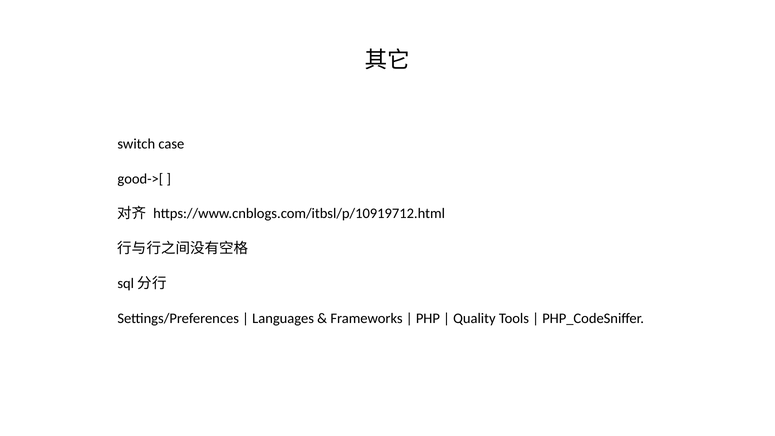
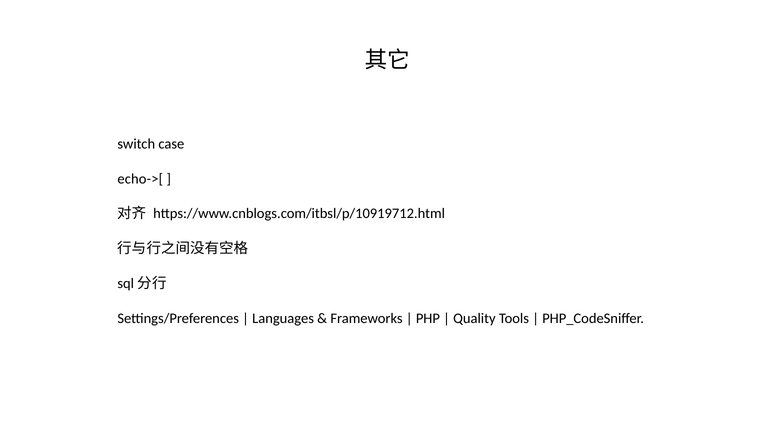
good->[: good->[ -> echo->[
